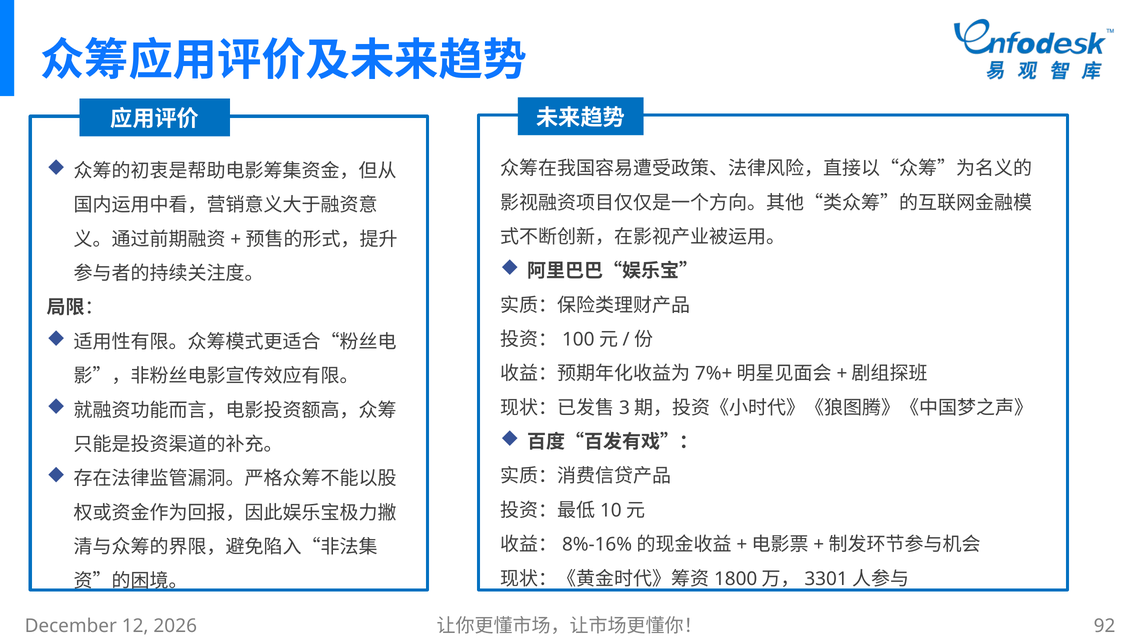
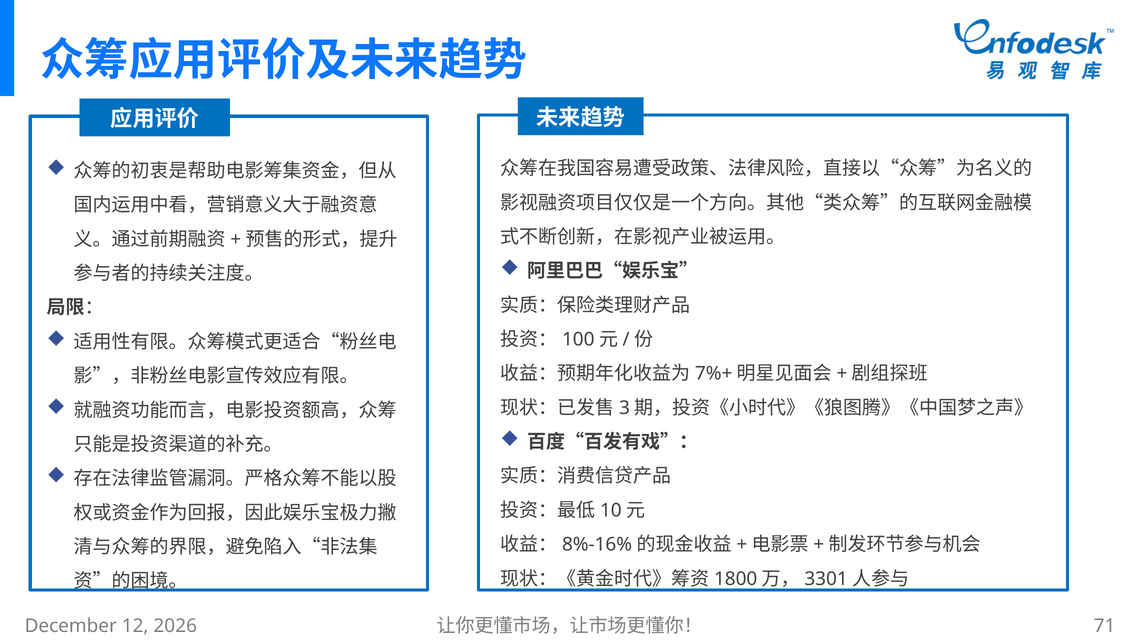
92: 92 -> 71
